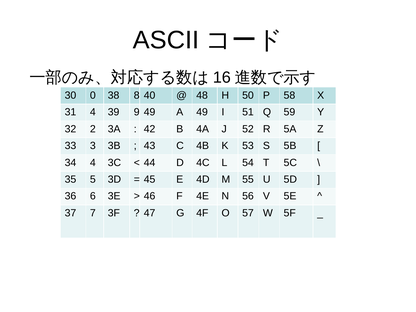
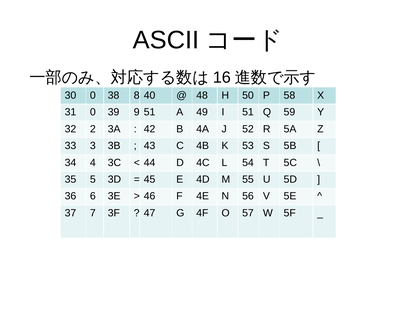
31 4: 4 -> 0
9 49: 49 -> 51
